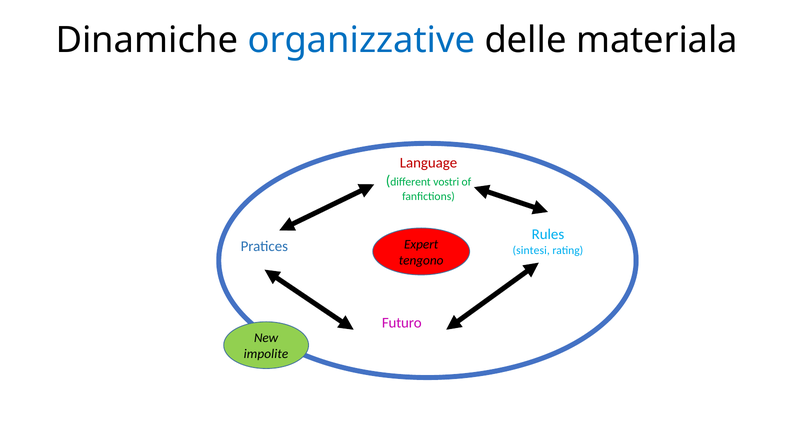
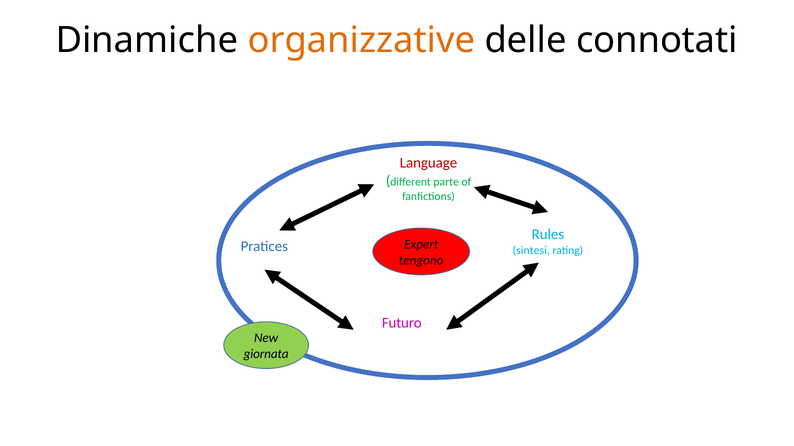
organizzative colour: blue -> orange
materiala: materiala -> connotati
vostri: vostri -> parte
impolite: impolite -> giornata
